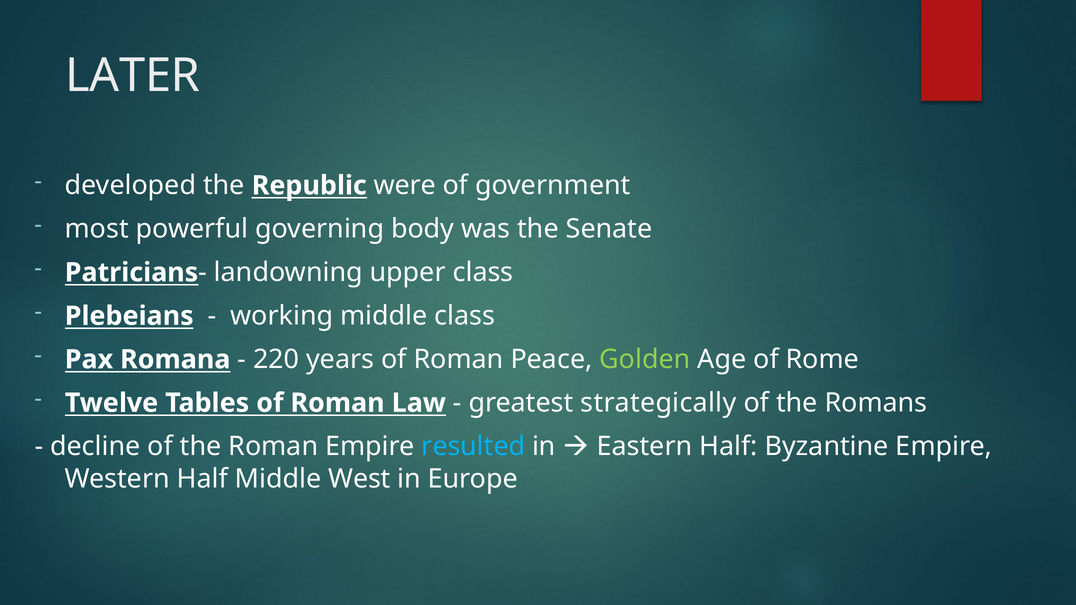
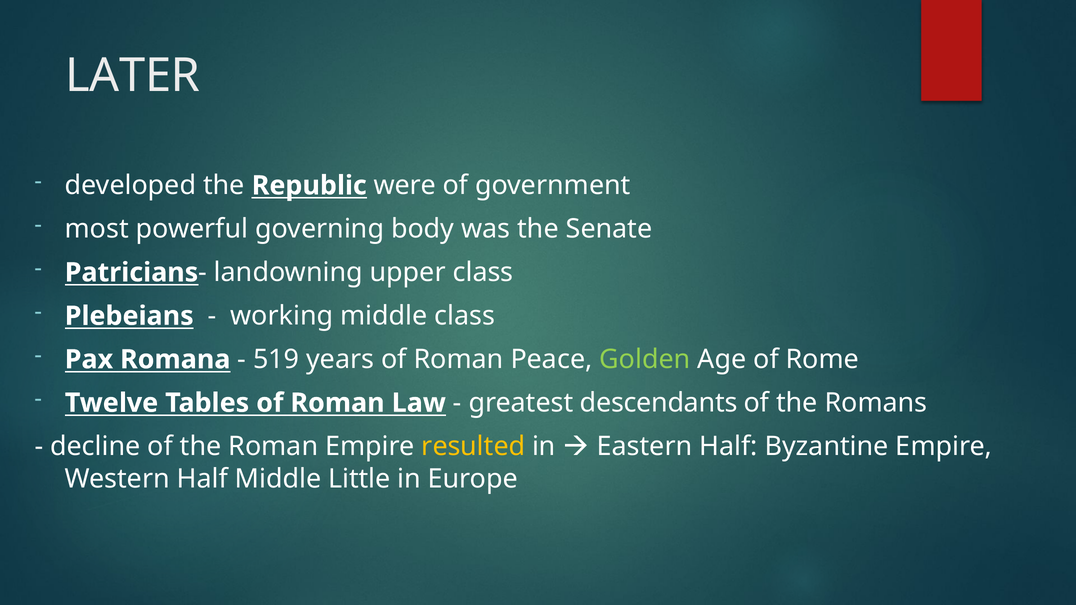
220: 220 -> 519
strategically: strategically -> descendants
resulted colour: light blue -> yellow
West: West -> Little
